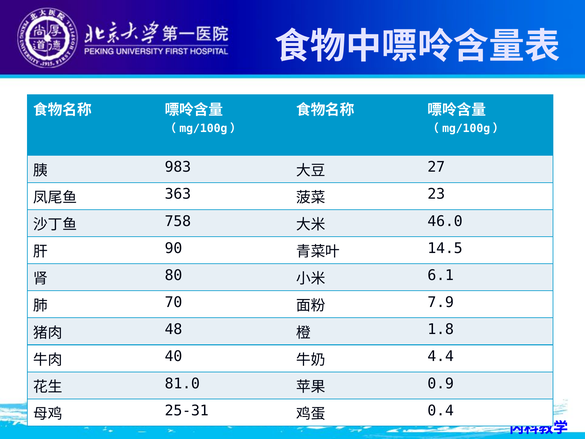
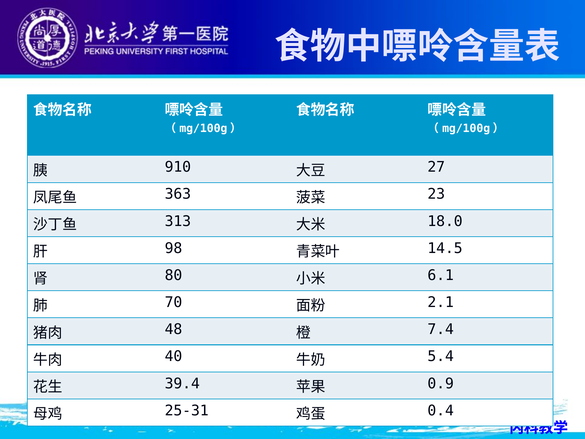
983: 983 -> 910
758: 758 -> 313
46.0: 46.0 -> 18.0
90: 90 -> 98
7.9: 7.9 -> 2.1
1.8: 1.8 -> 7.4
4.4: 4.4 -> 5.4
81.0: 81.0 -> 39.4
